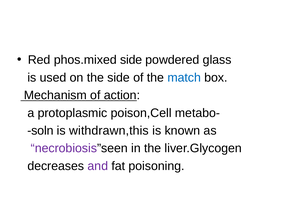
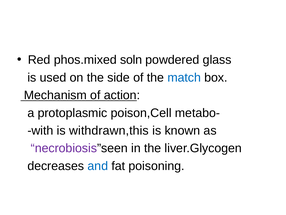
phos.mixed side: side -> soln
soln: soln -> with
and colour: purple -> blue
